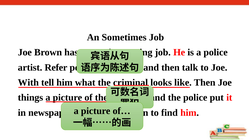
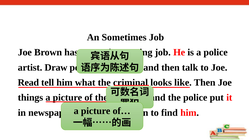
Refer: Refer -> Draw
With: With -> Read
